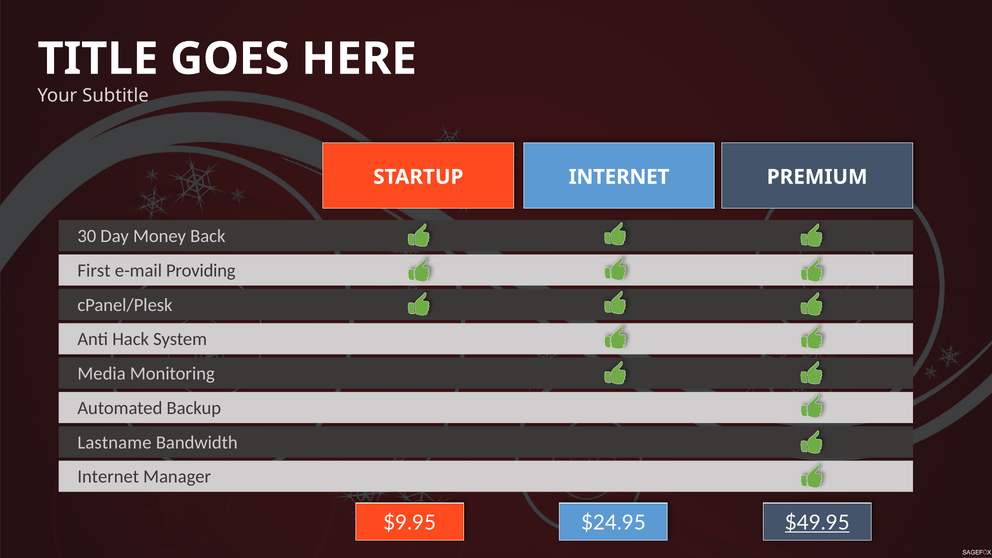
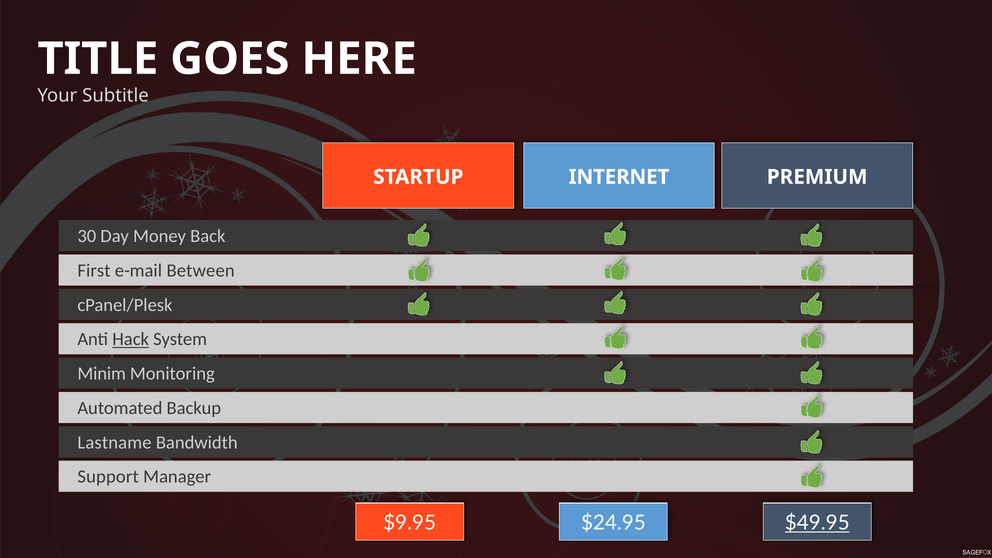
Providing: Providing -> Between
Hack underline: none -> present
Media: Media -> Minim
Internet at (108, 477): Internet -> Support
